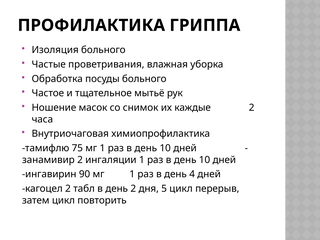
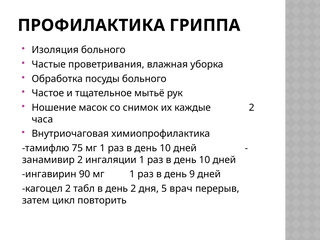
4: 4 -> 9
5 цикл: цикл -> врач
